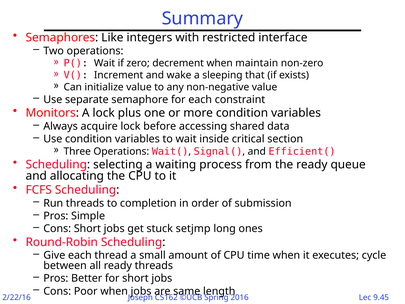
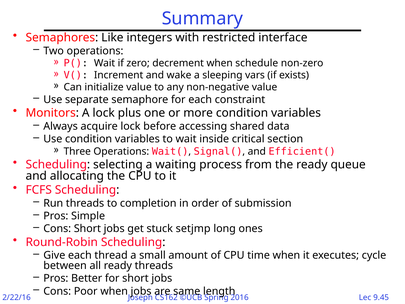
maintain: maintain -> schedule
that: that -> vars
